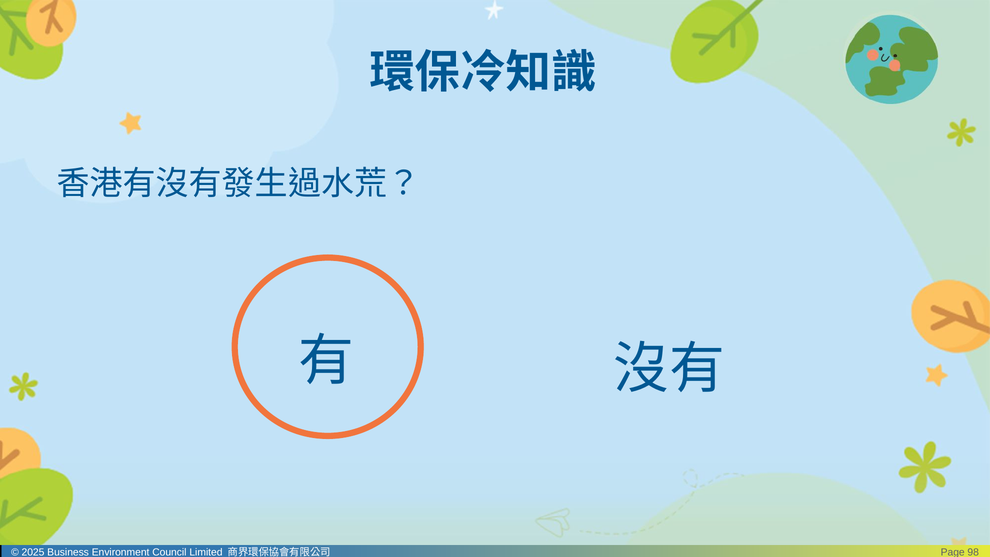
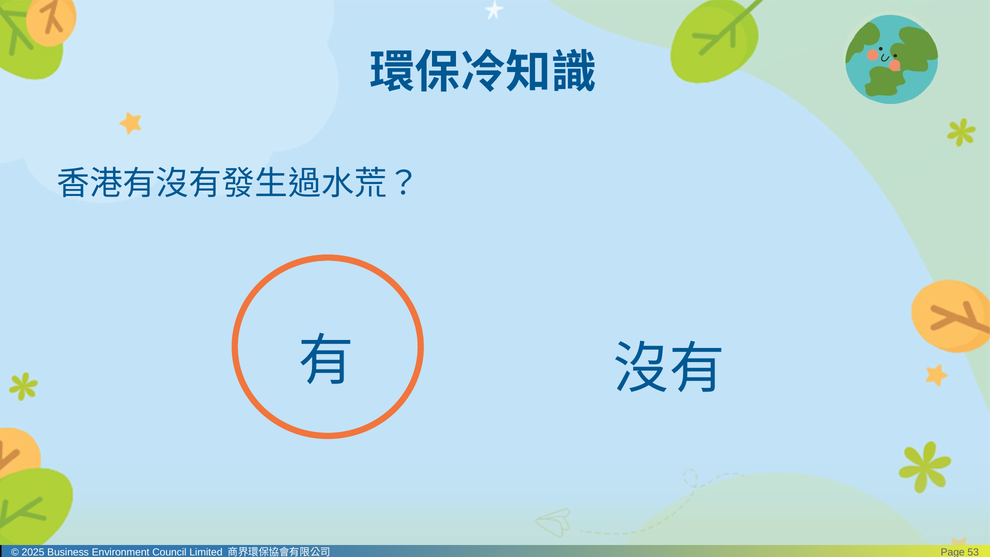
98: 98 -> 53
